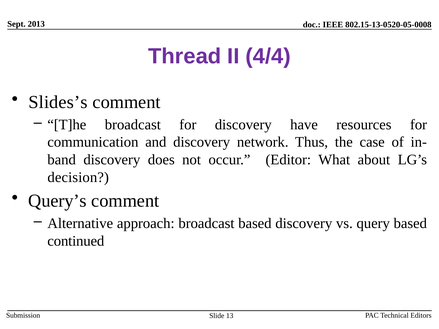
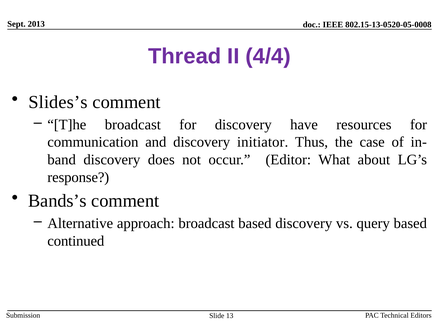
network: network -> initiator
decision: decision -> response
Query’s: Query’s -> Bands’s
